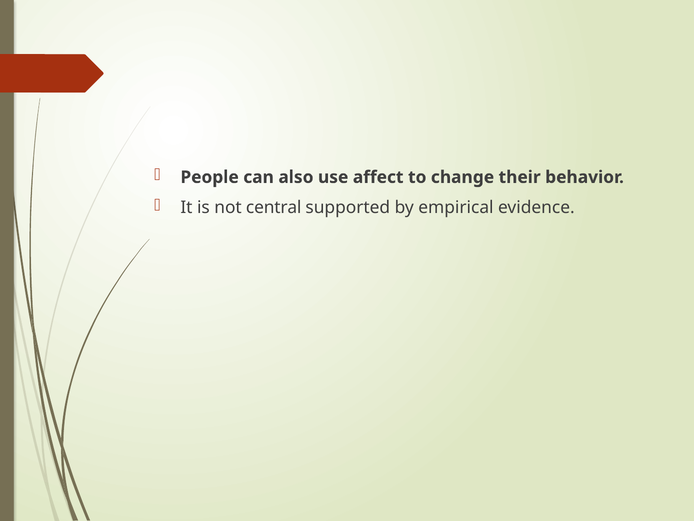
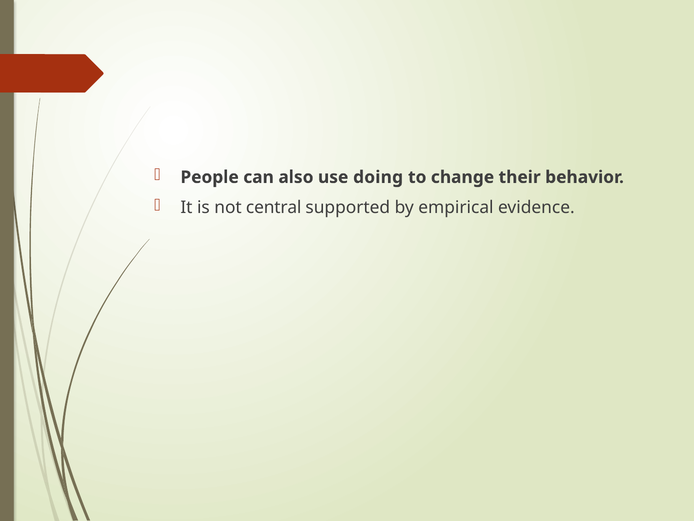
affect: affect -> doing
